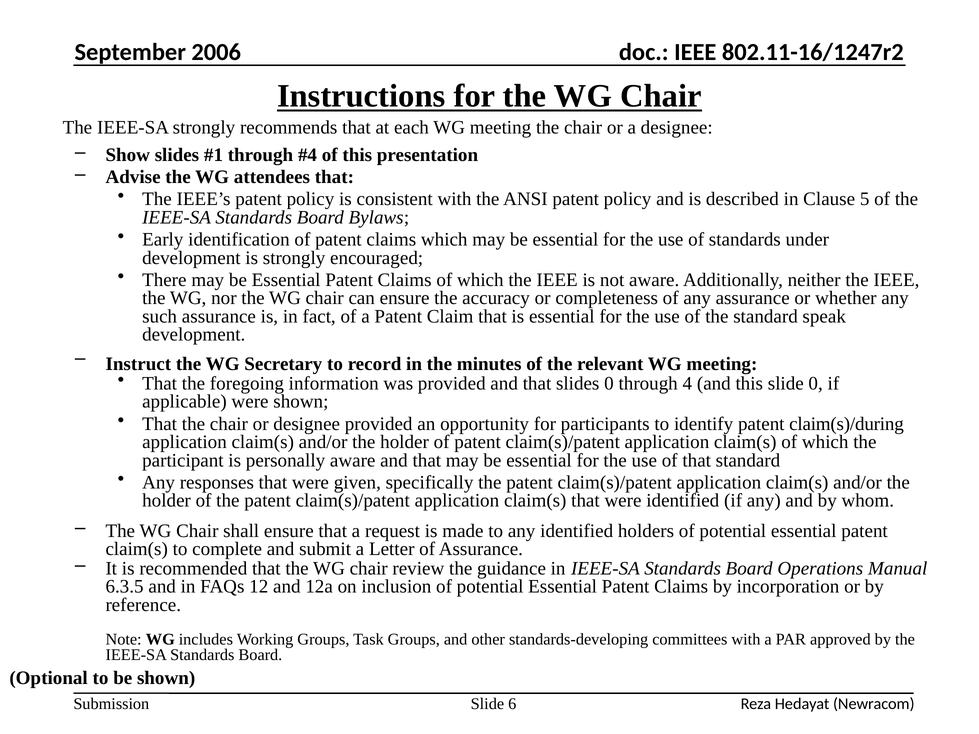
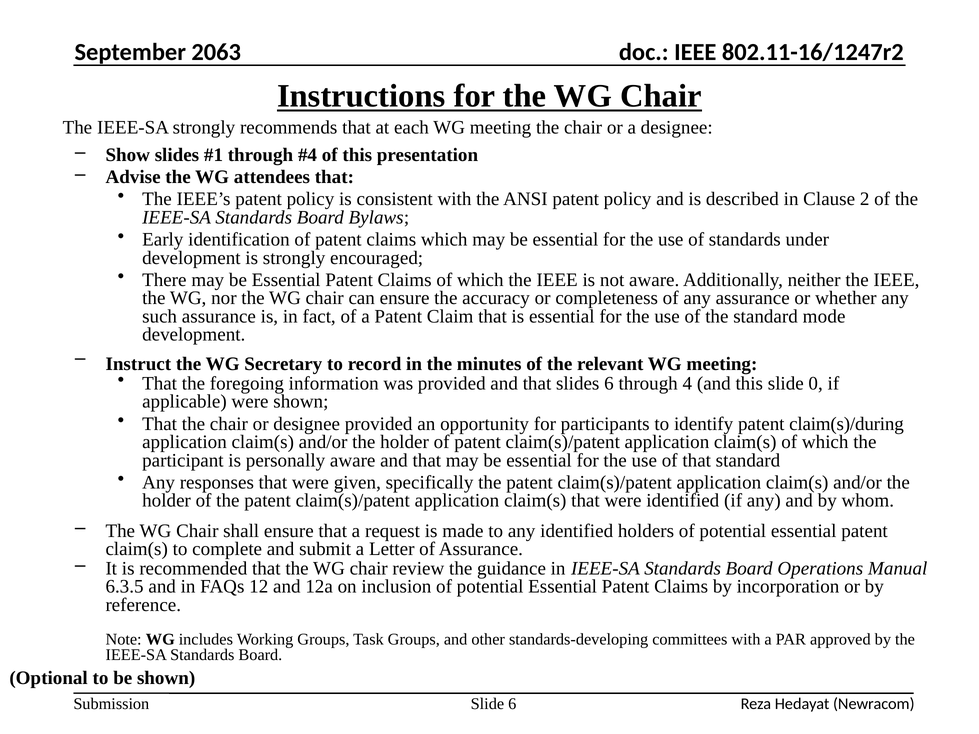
2006: 2006 -> 2063
5: 5 -> 2
speak: speak -> mode
slides 0: 0 -> 6
